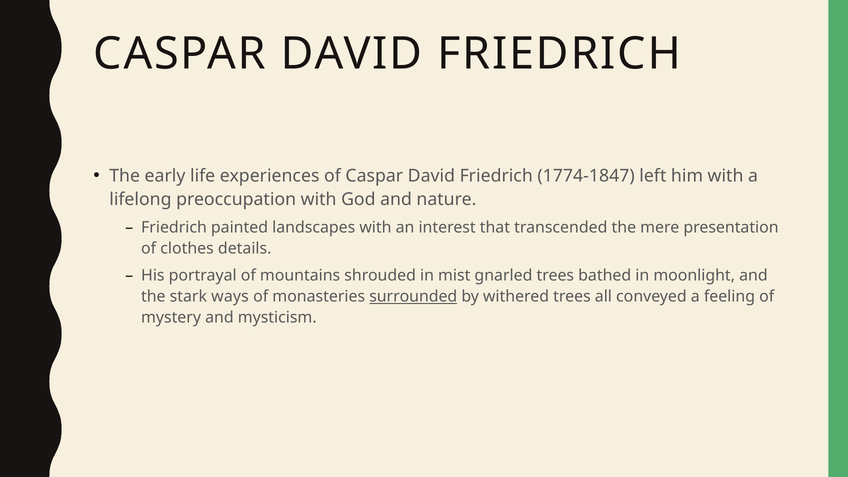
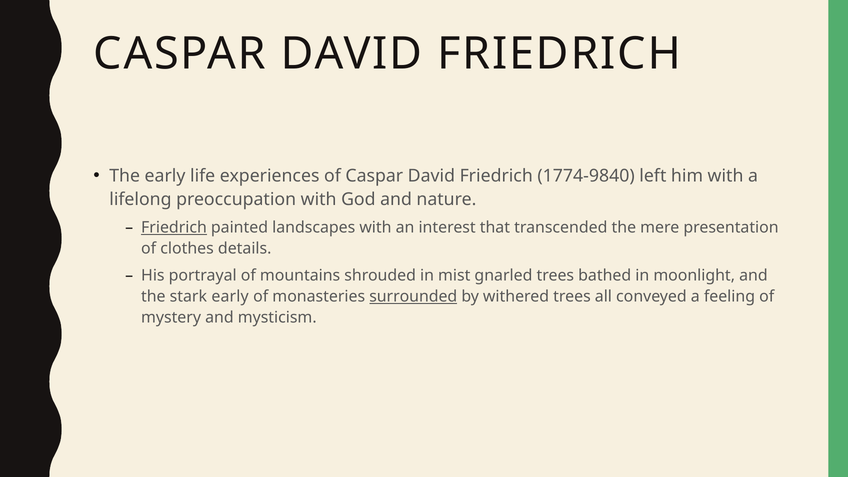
1774-1847: 1774-1847 -> 1774-9840
Friedrich at (174, 228) underline: none -> present
stark ways: ways -> early
